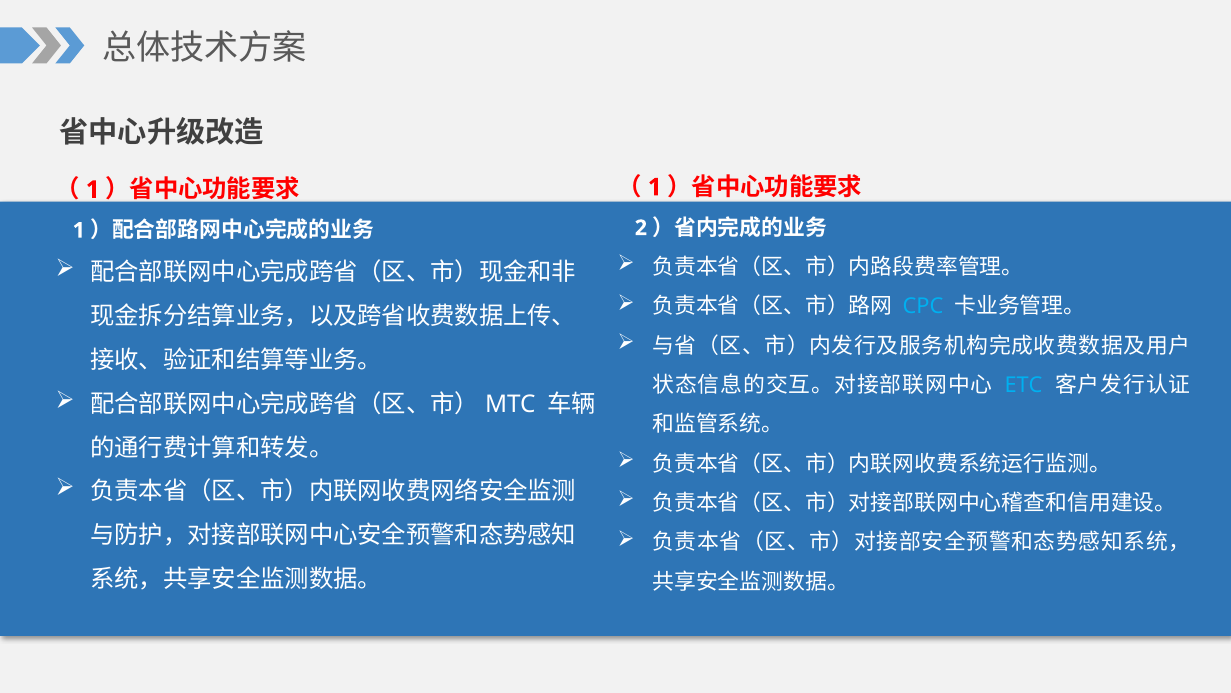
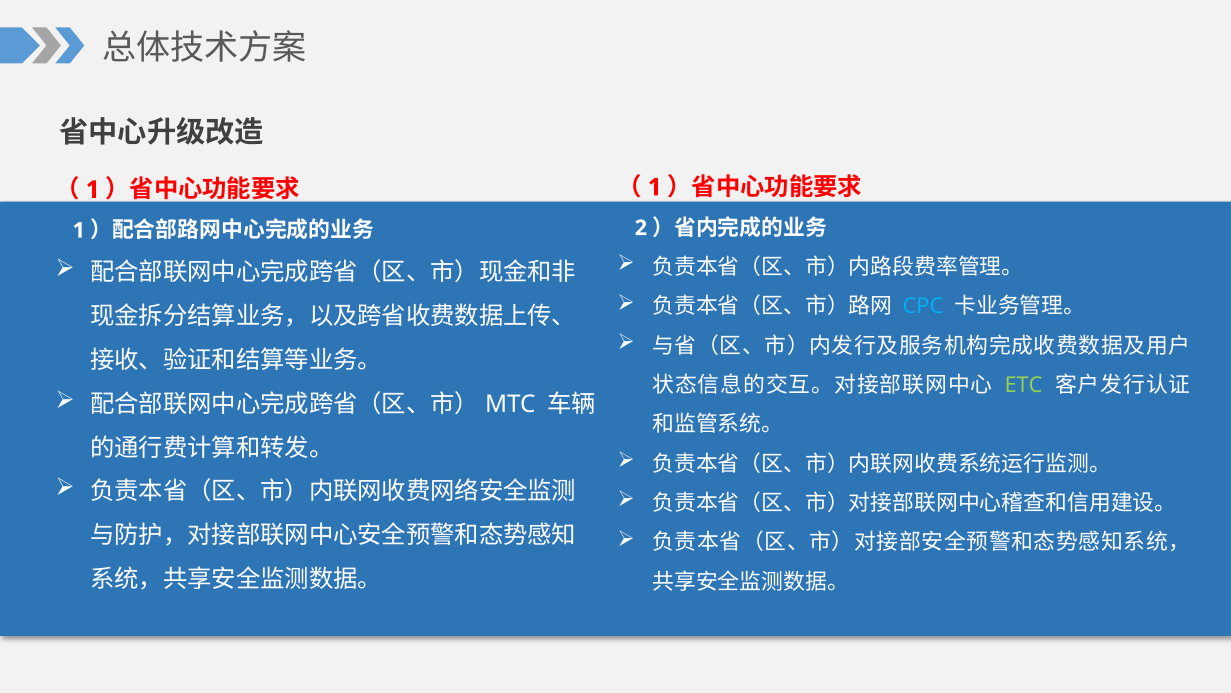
ETC colour: light blue -> light green
